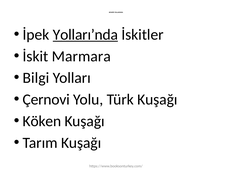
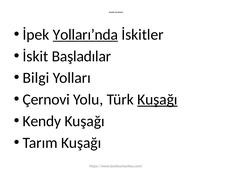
Marmara: Marmara -> Başladılar
Kuşağı at (157, 100) underline: none -> present
Köken: Köken -> Kendy
